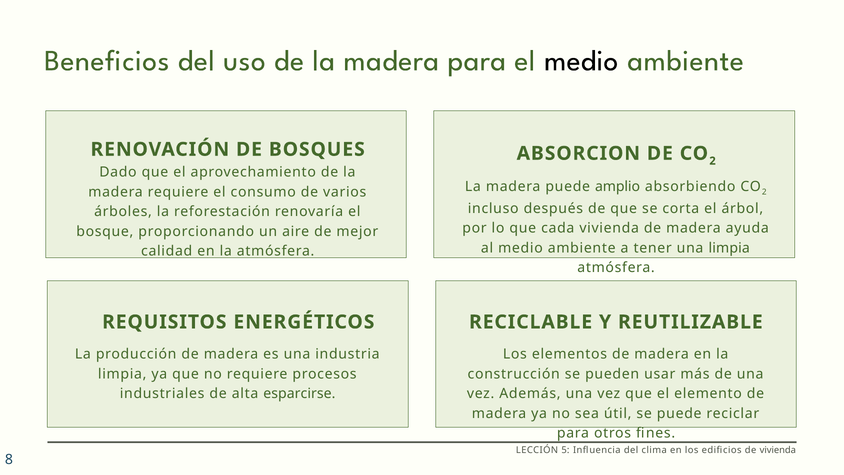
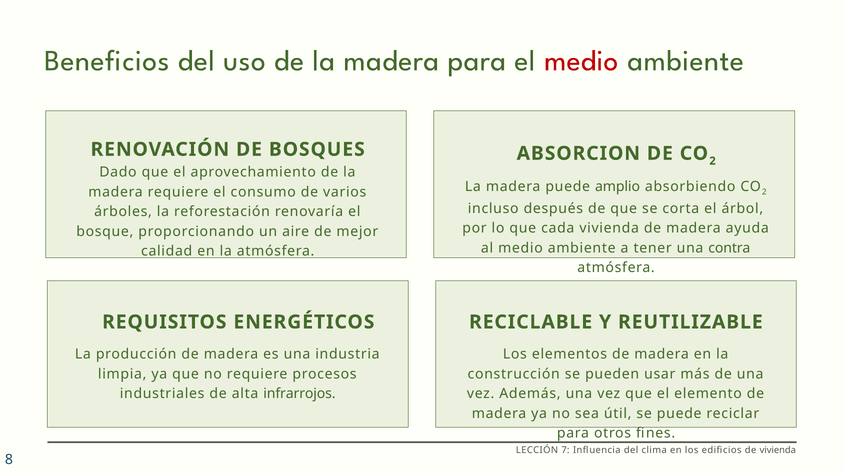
medio at (581, 61) colour: black -> red
una limpia: limpia -> contra
esparcirse: esparcirse -> infrarrojos
5: 5 -> 7
